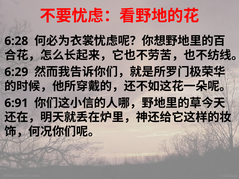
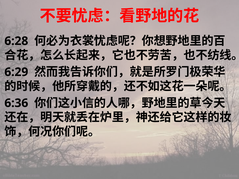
6:91: 6:91 -> 6:36
